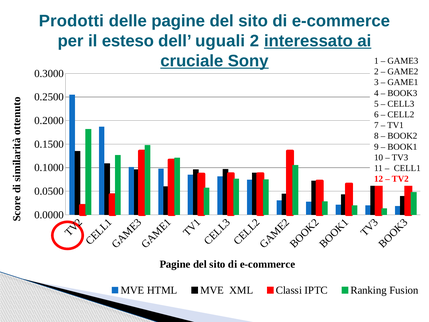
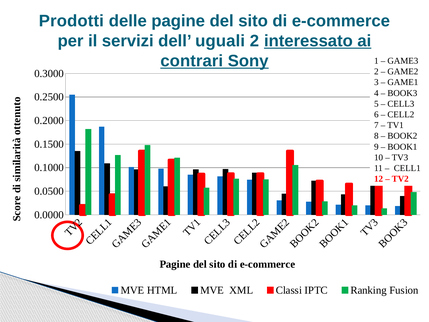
esteso: esteso -> servizi
cruciale: cruciale -> contrari
